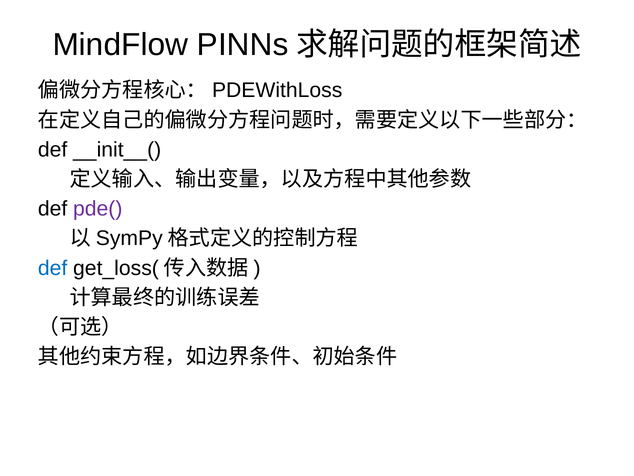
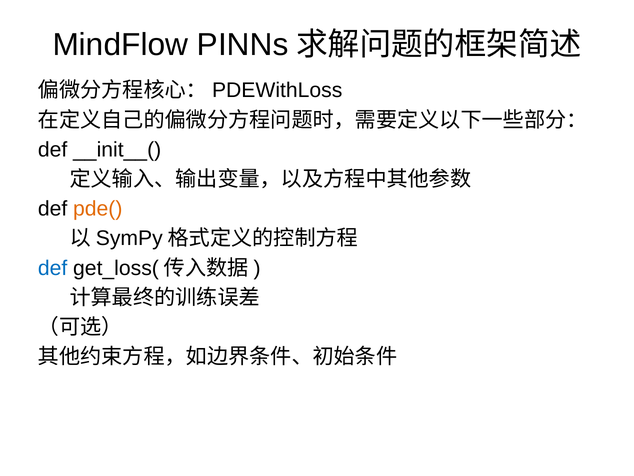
pde( colour: purple -> orange
